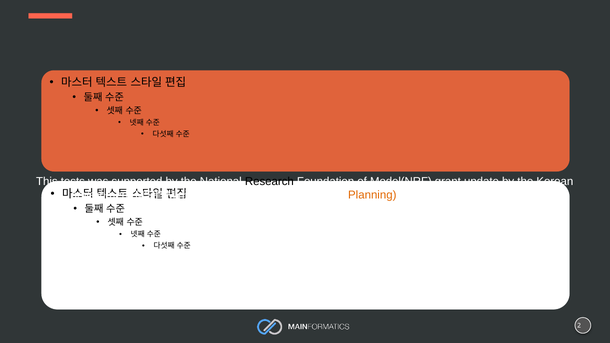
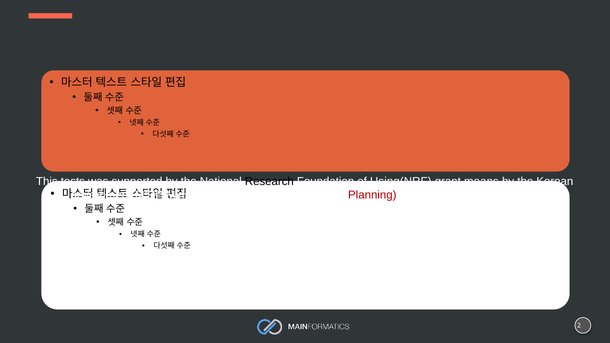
Model(NRF: Model(NRF -> Using(NRF
update: update -> means
Planning colour: orange -> red
